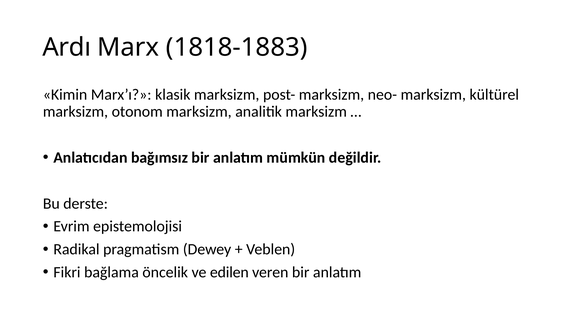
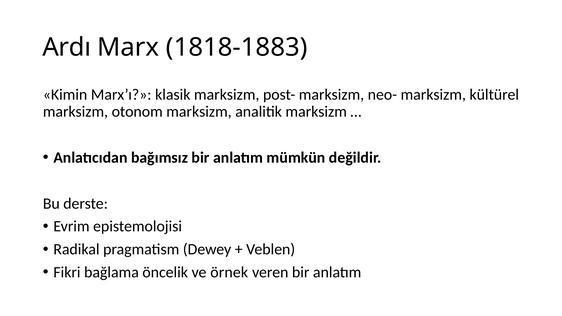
edilen: edilen -> örnek
